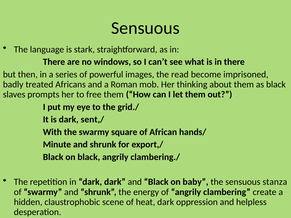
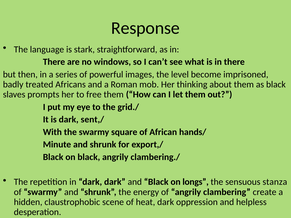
Sensuous at (145, 28): Sensuous -> Response
read: read -> level
baby: baby -> longs
